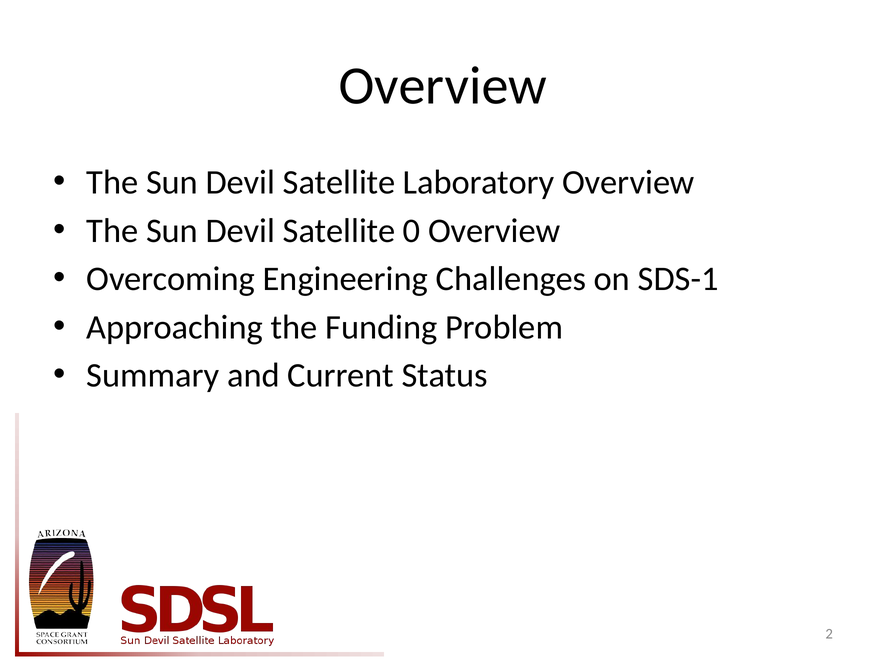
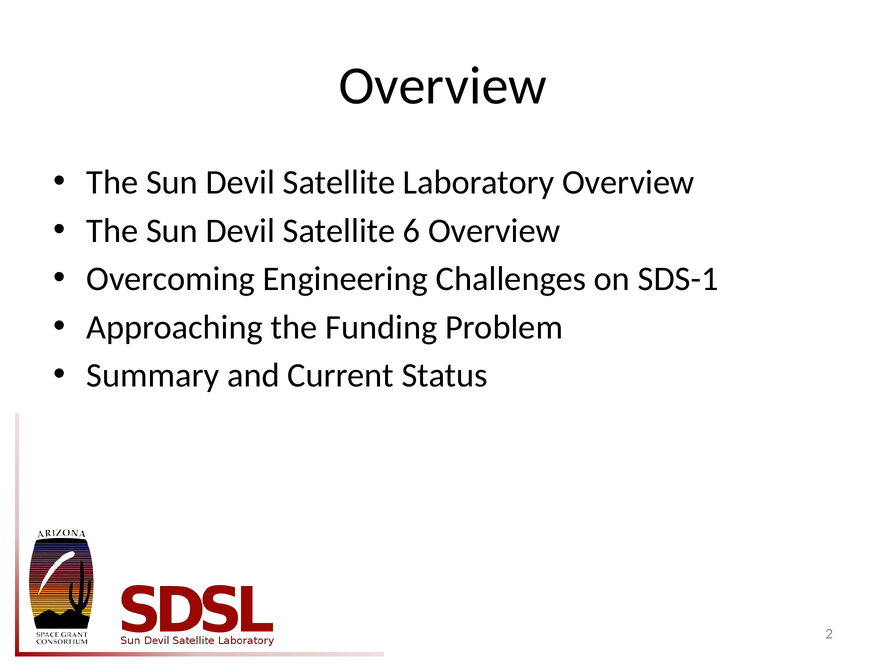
0: 0 -> 6
